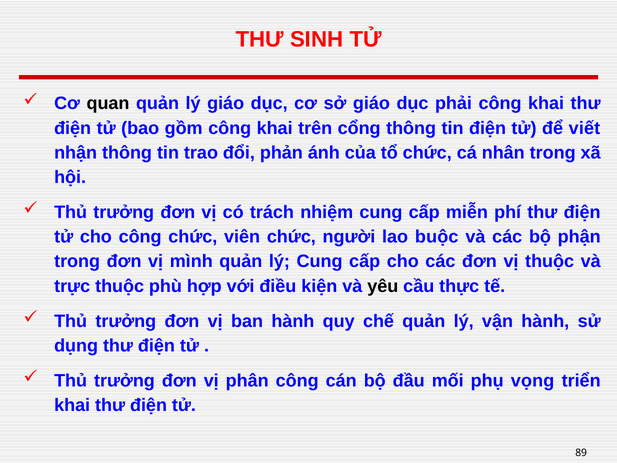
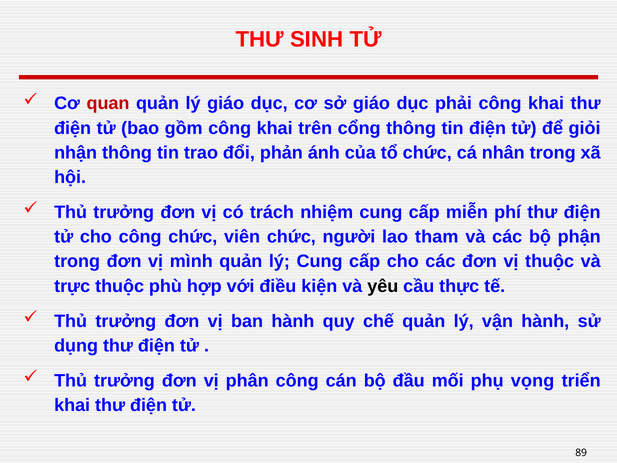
quan colour: black -> red
viết: viết -> giỏi
buộc: buộc -> tham
